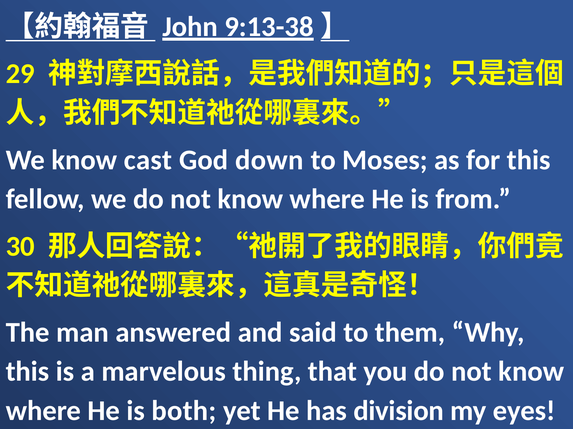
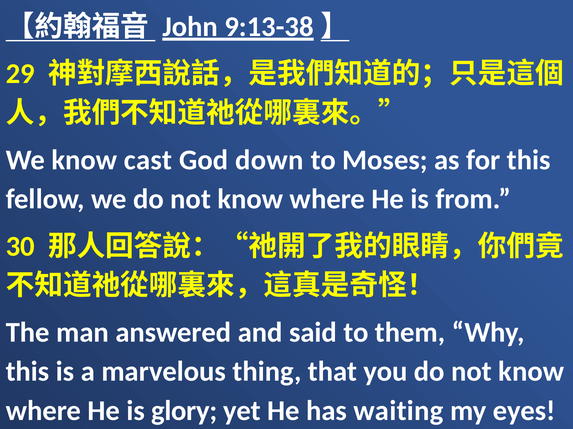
both: both -> glory
division: division -> waiting
